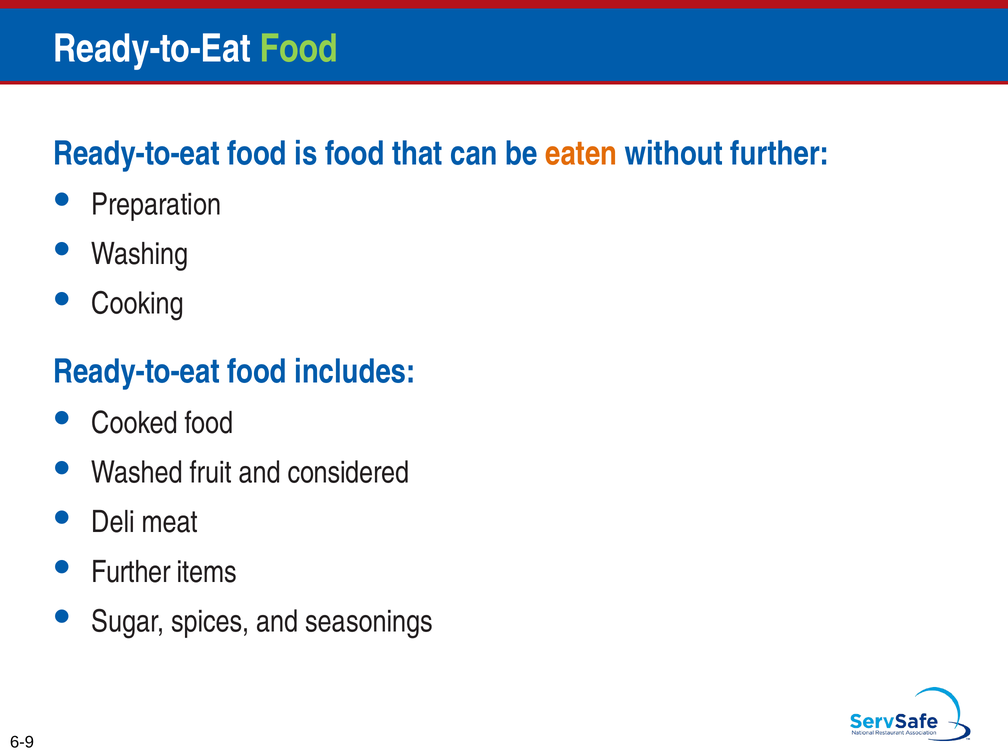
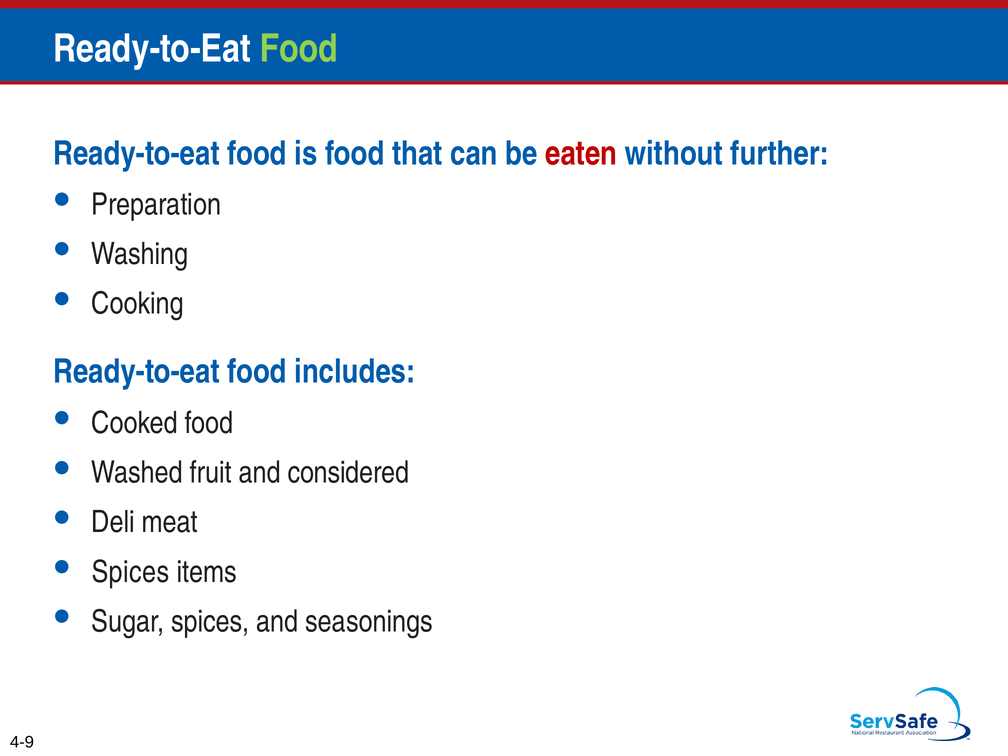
eaten colour: orange -> red
Further at (131, 572): Further -> Spices
6-9: 6-9 -> 4-9
